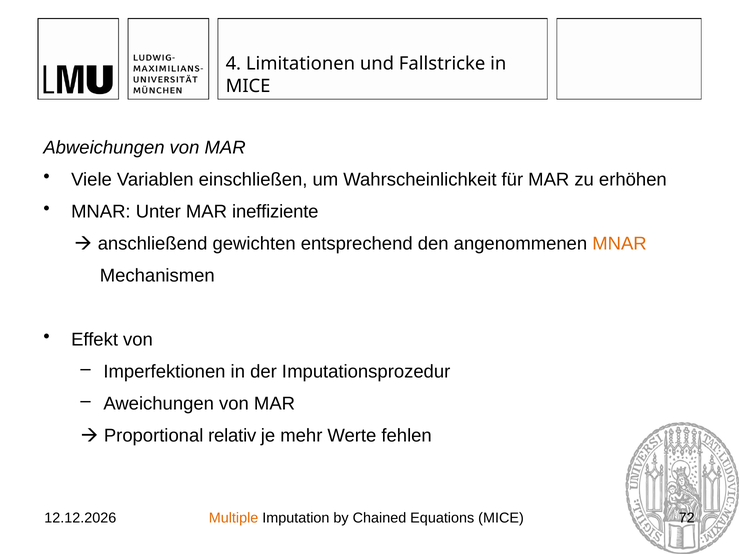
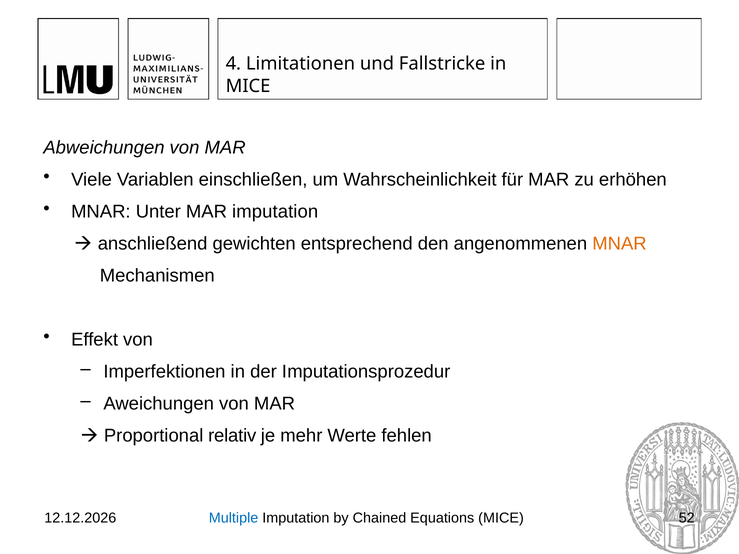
MAR ineffiziente: ineffiziente -> imputation
Multiple colour: orange -> blue
72: 72 -> 52
